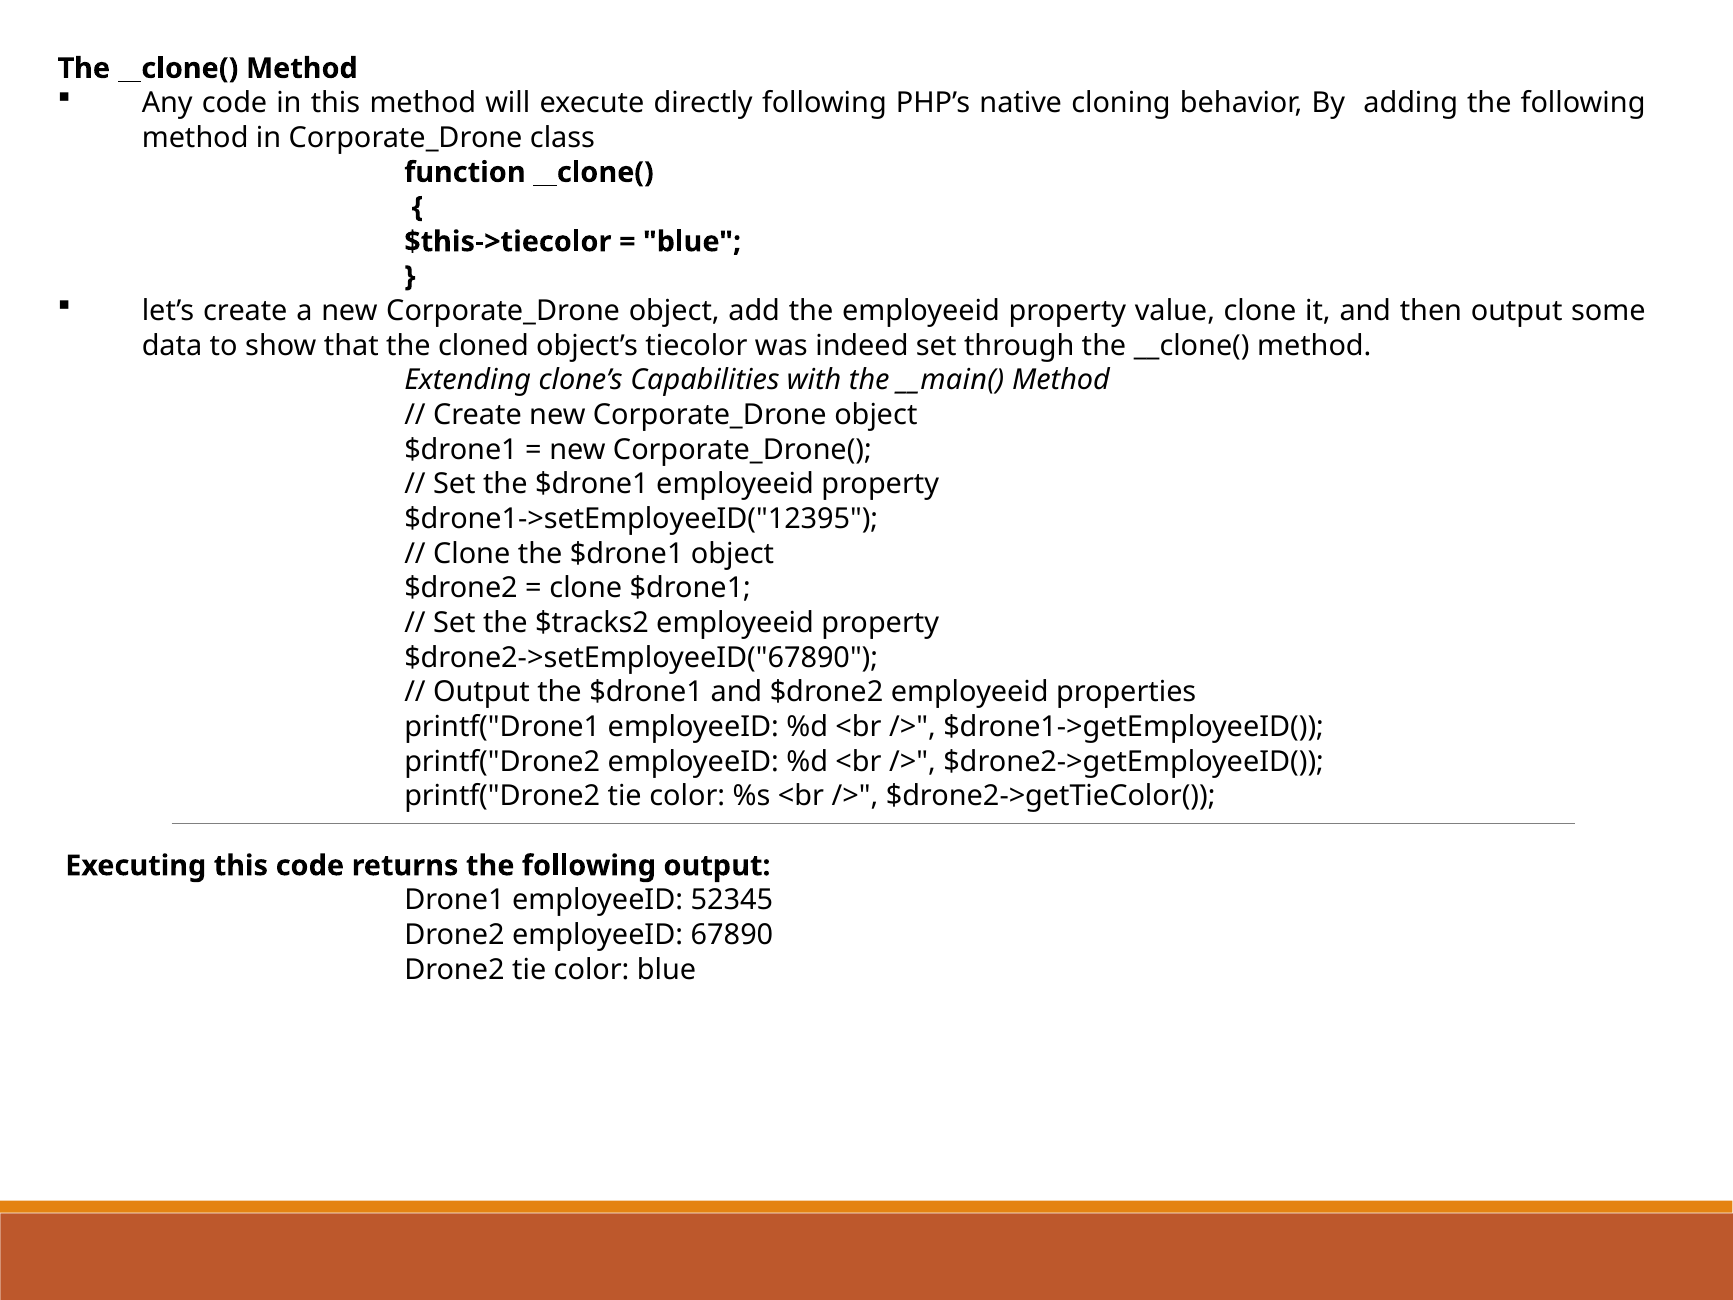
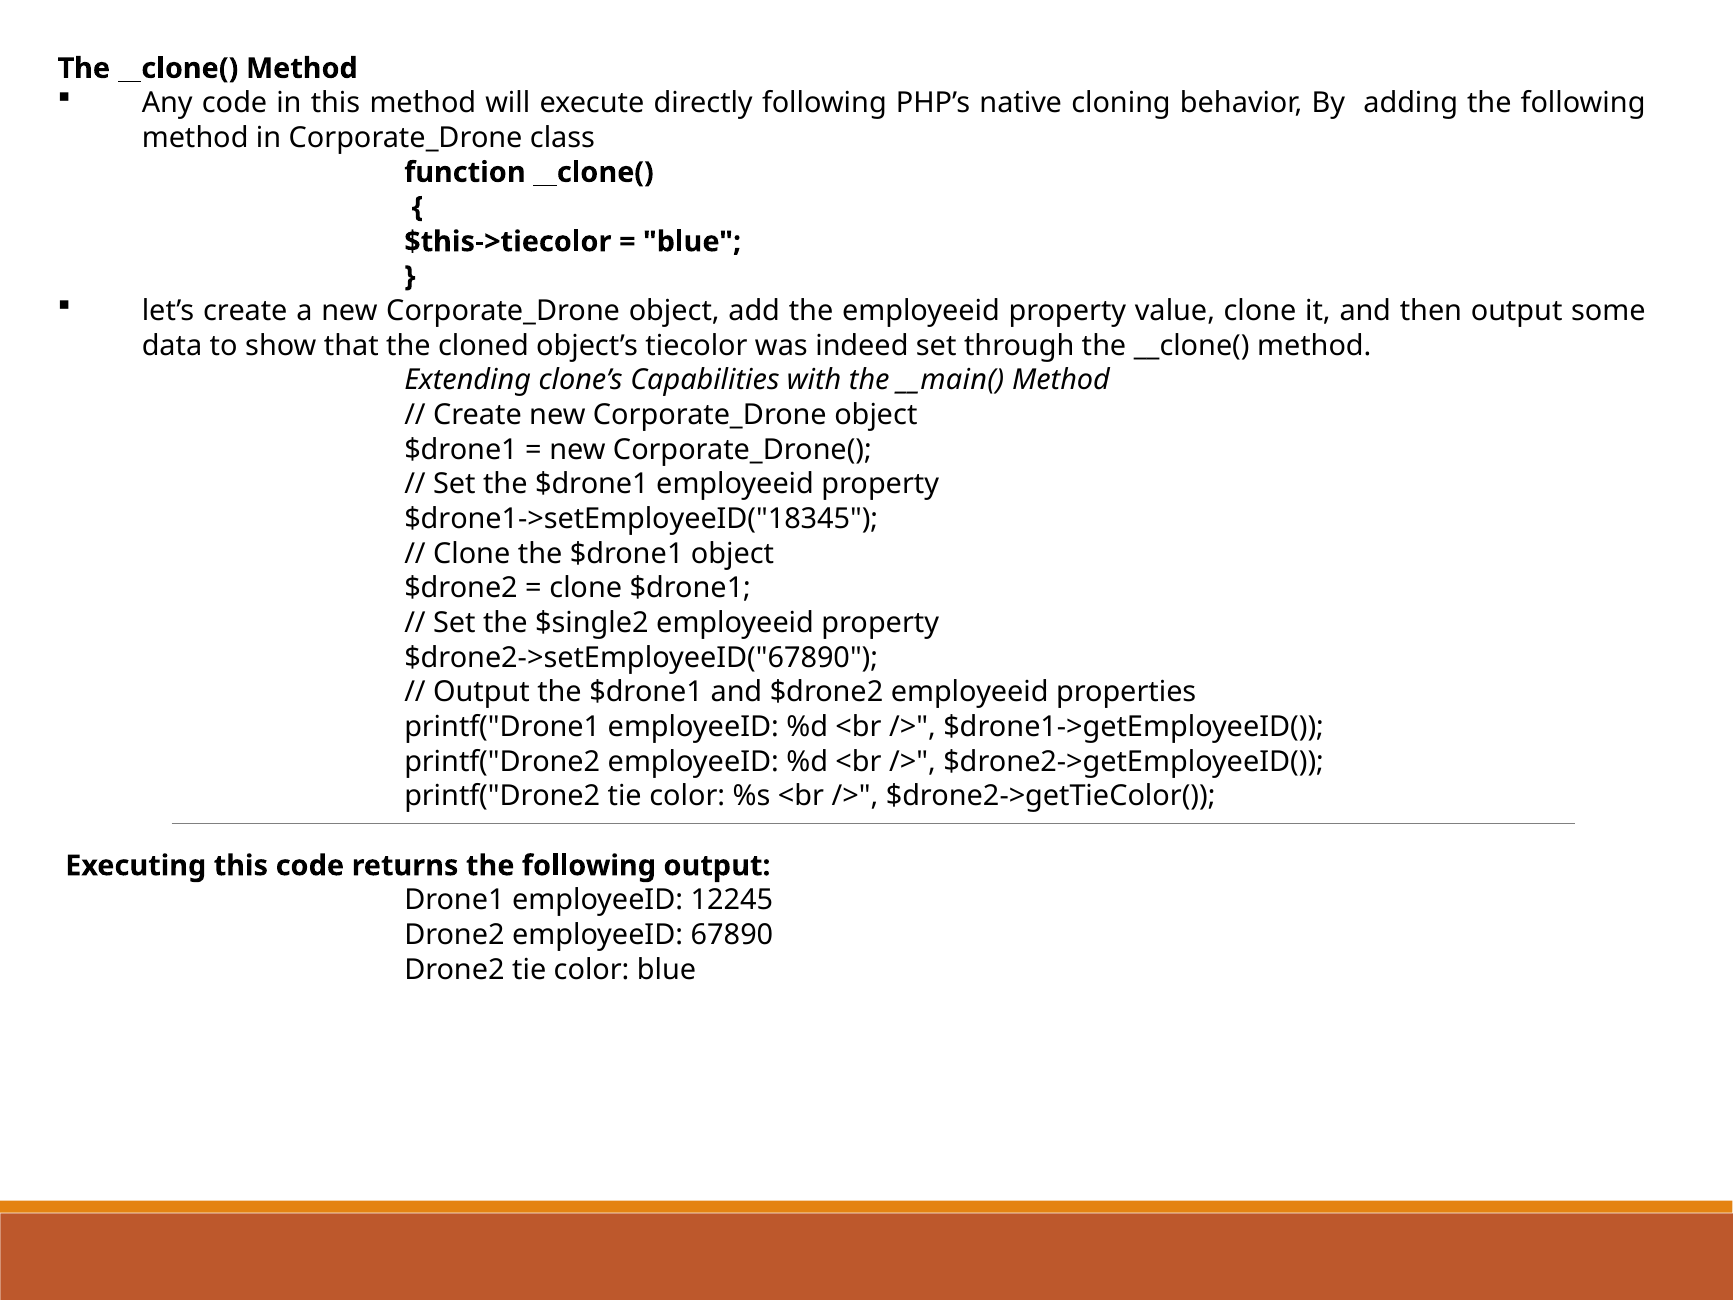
$drone1->setEmployeeID("12395: $drone1->setEmployeeID("12395 -> $drone1->setEmployeeID("18345
$tracks2: $tracks2 -> $single2
52345: 52345 -> 12245
